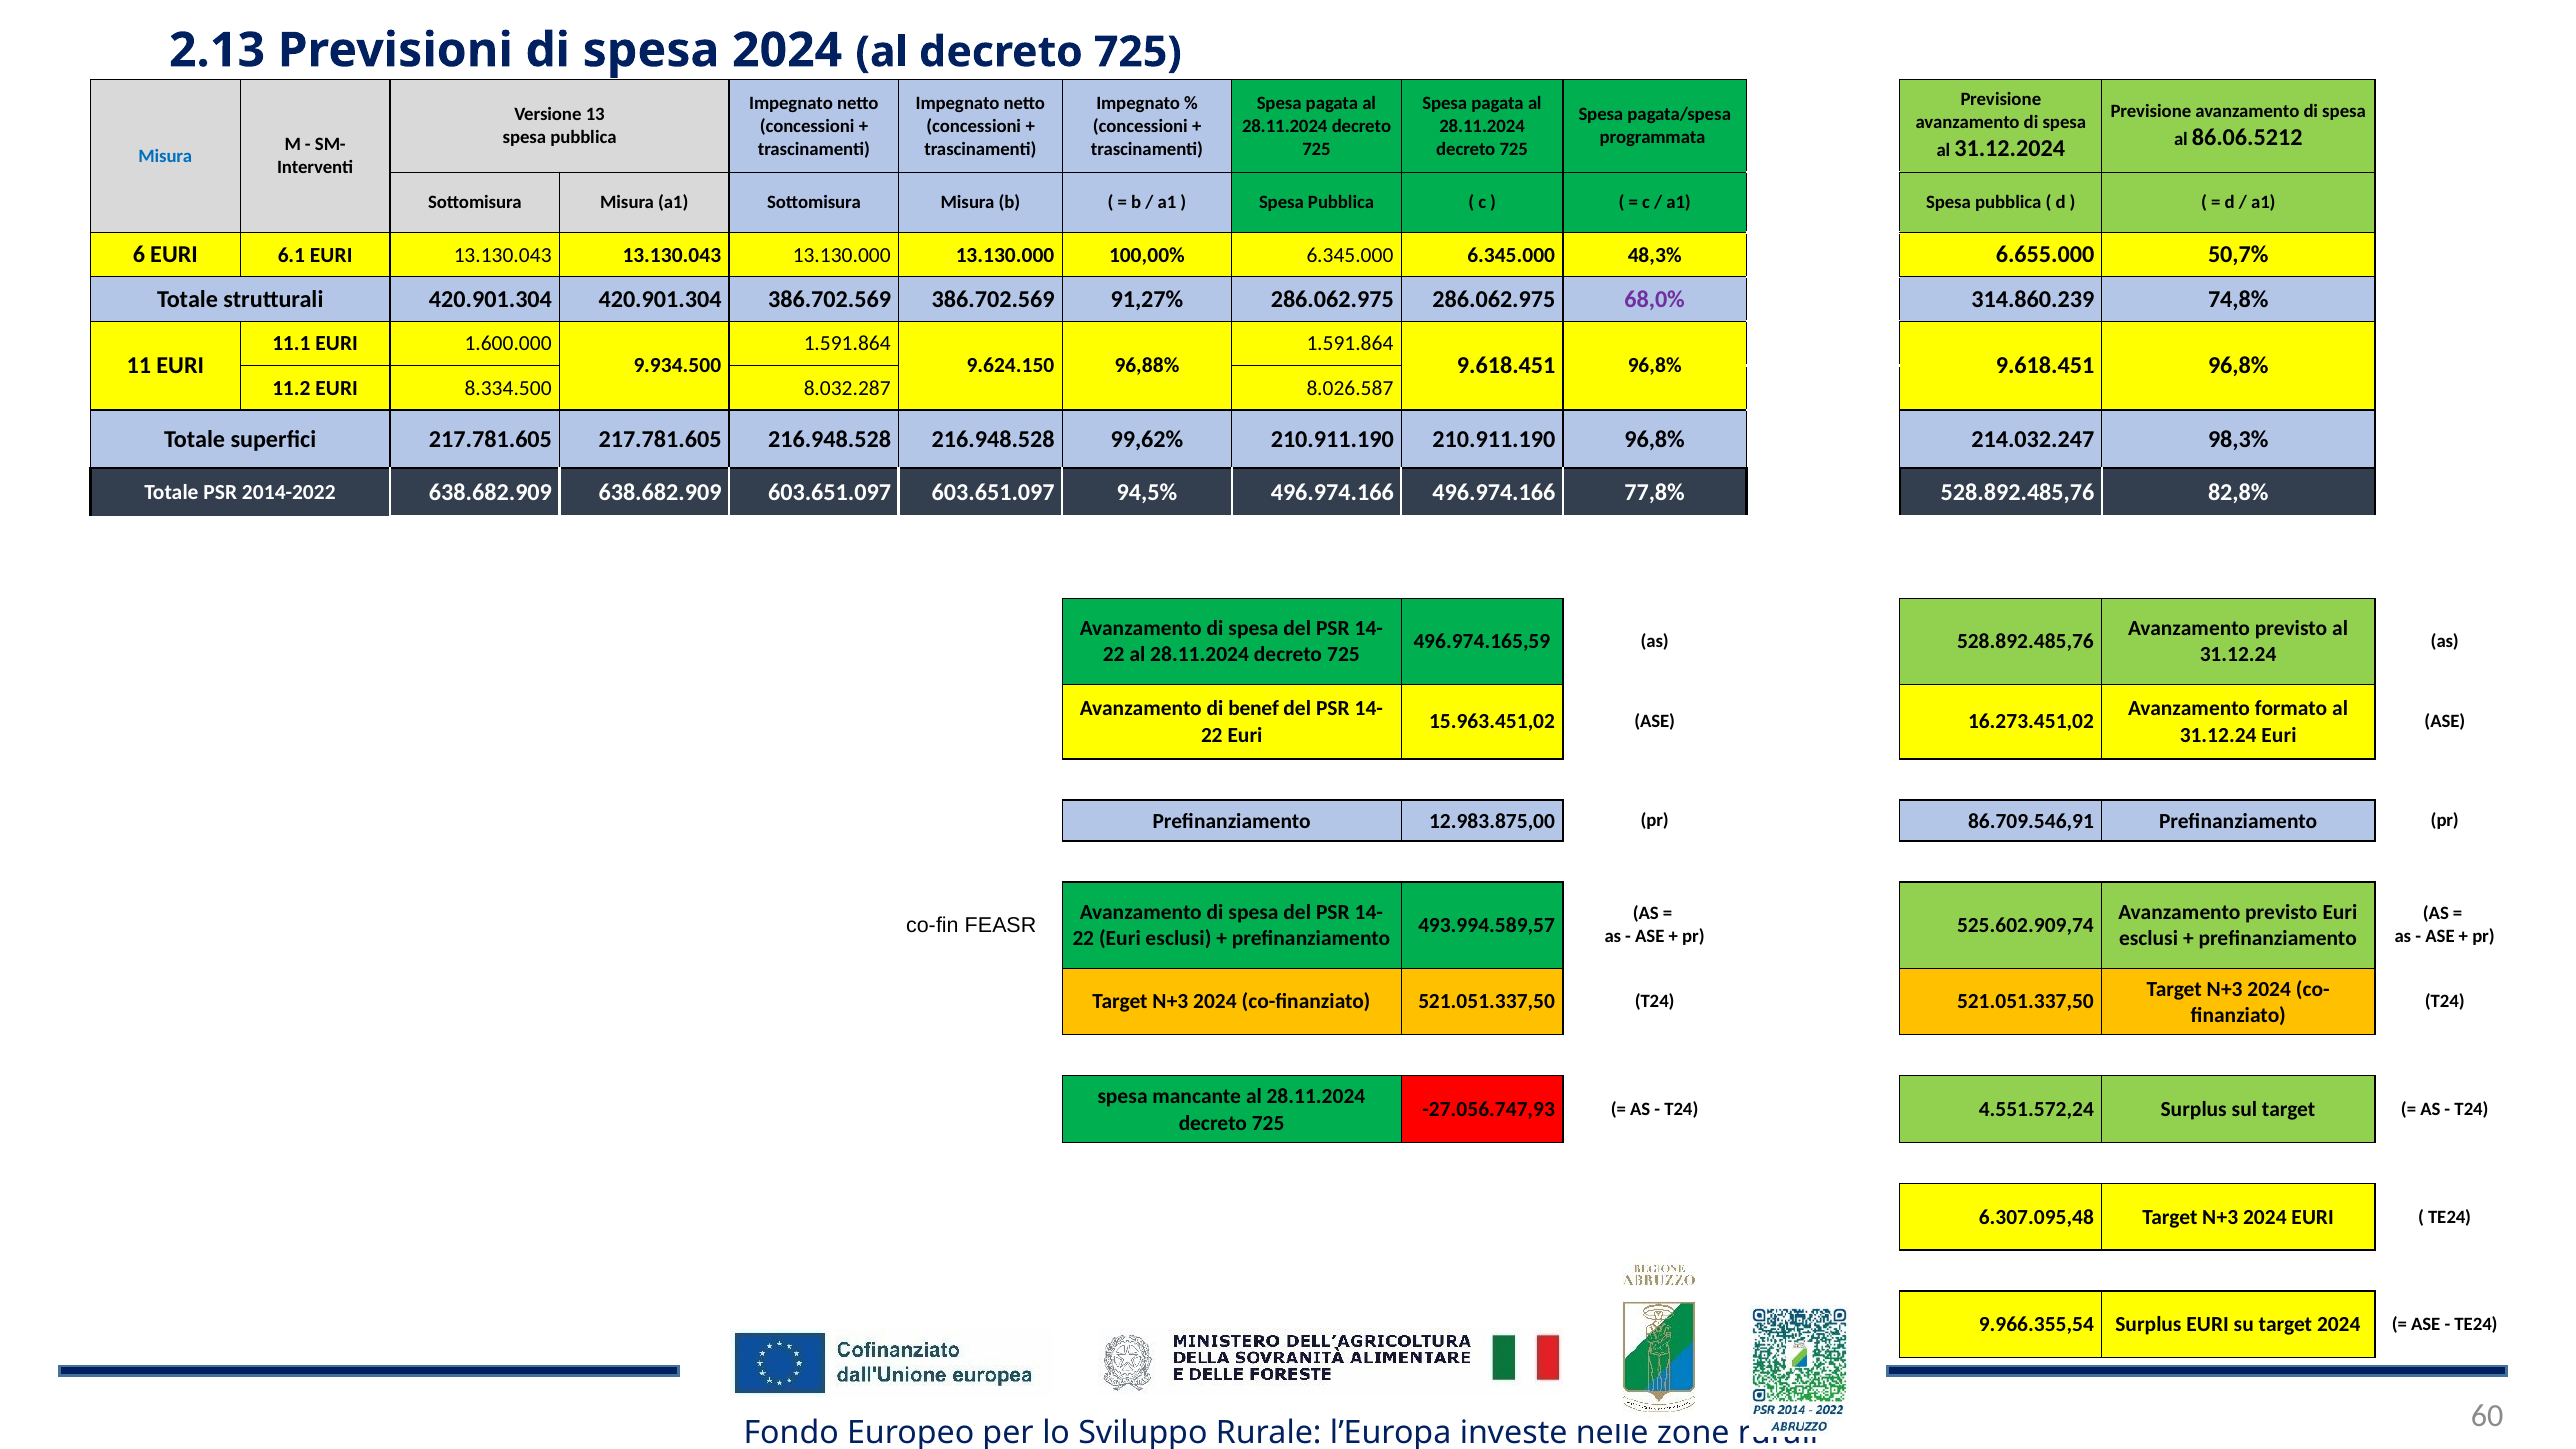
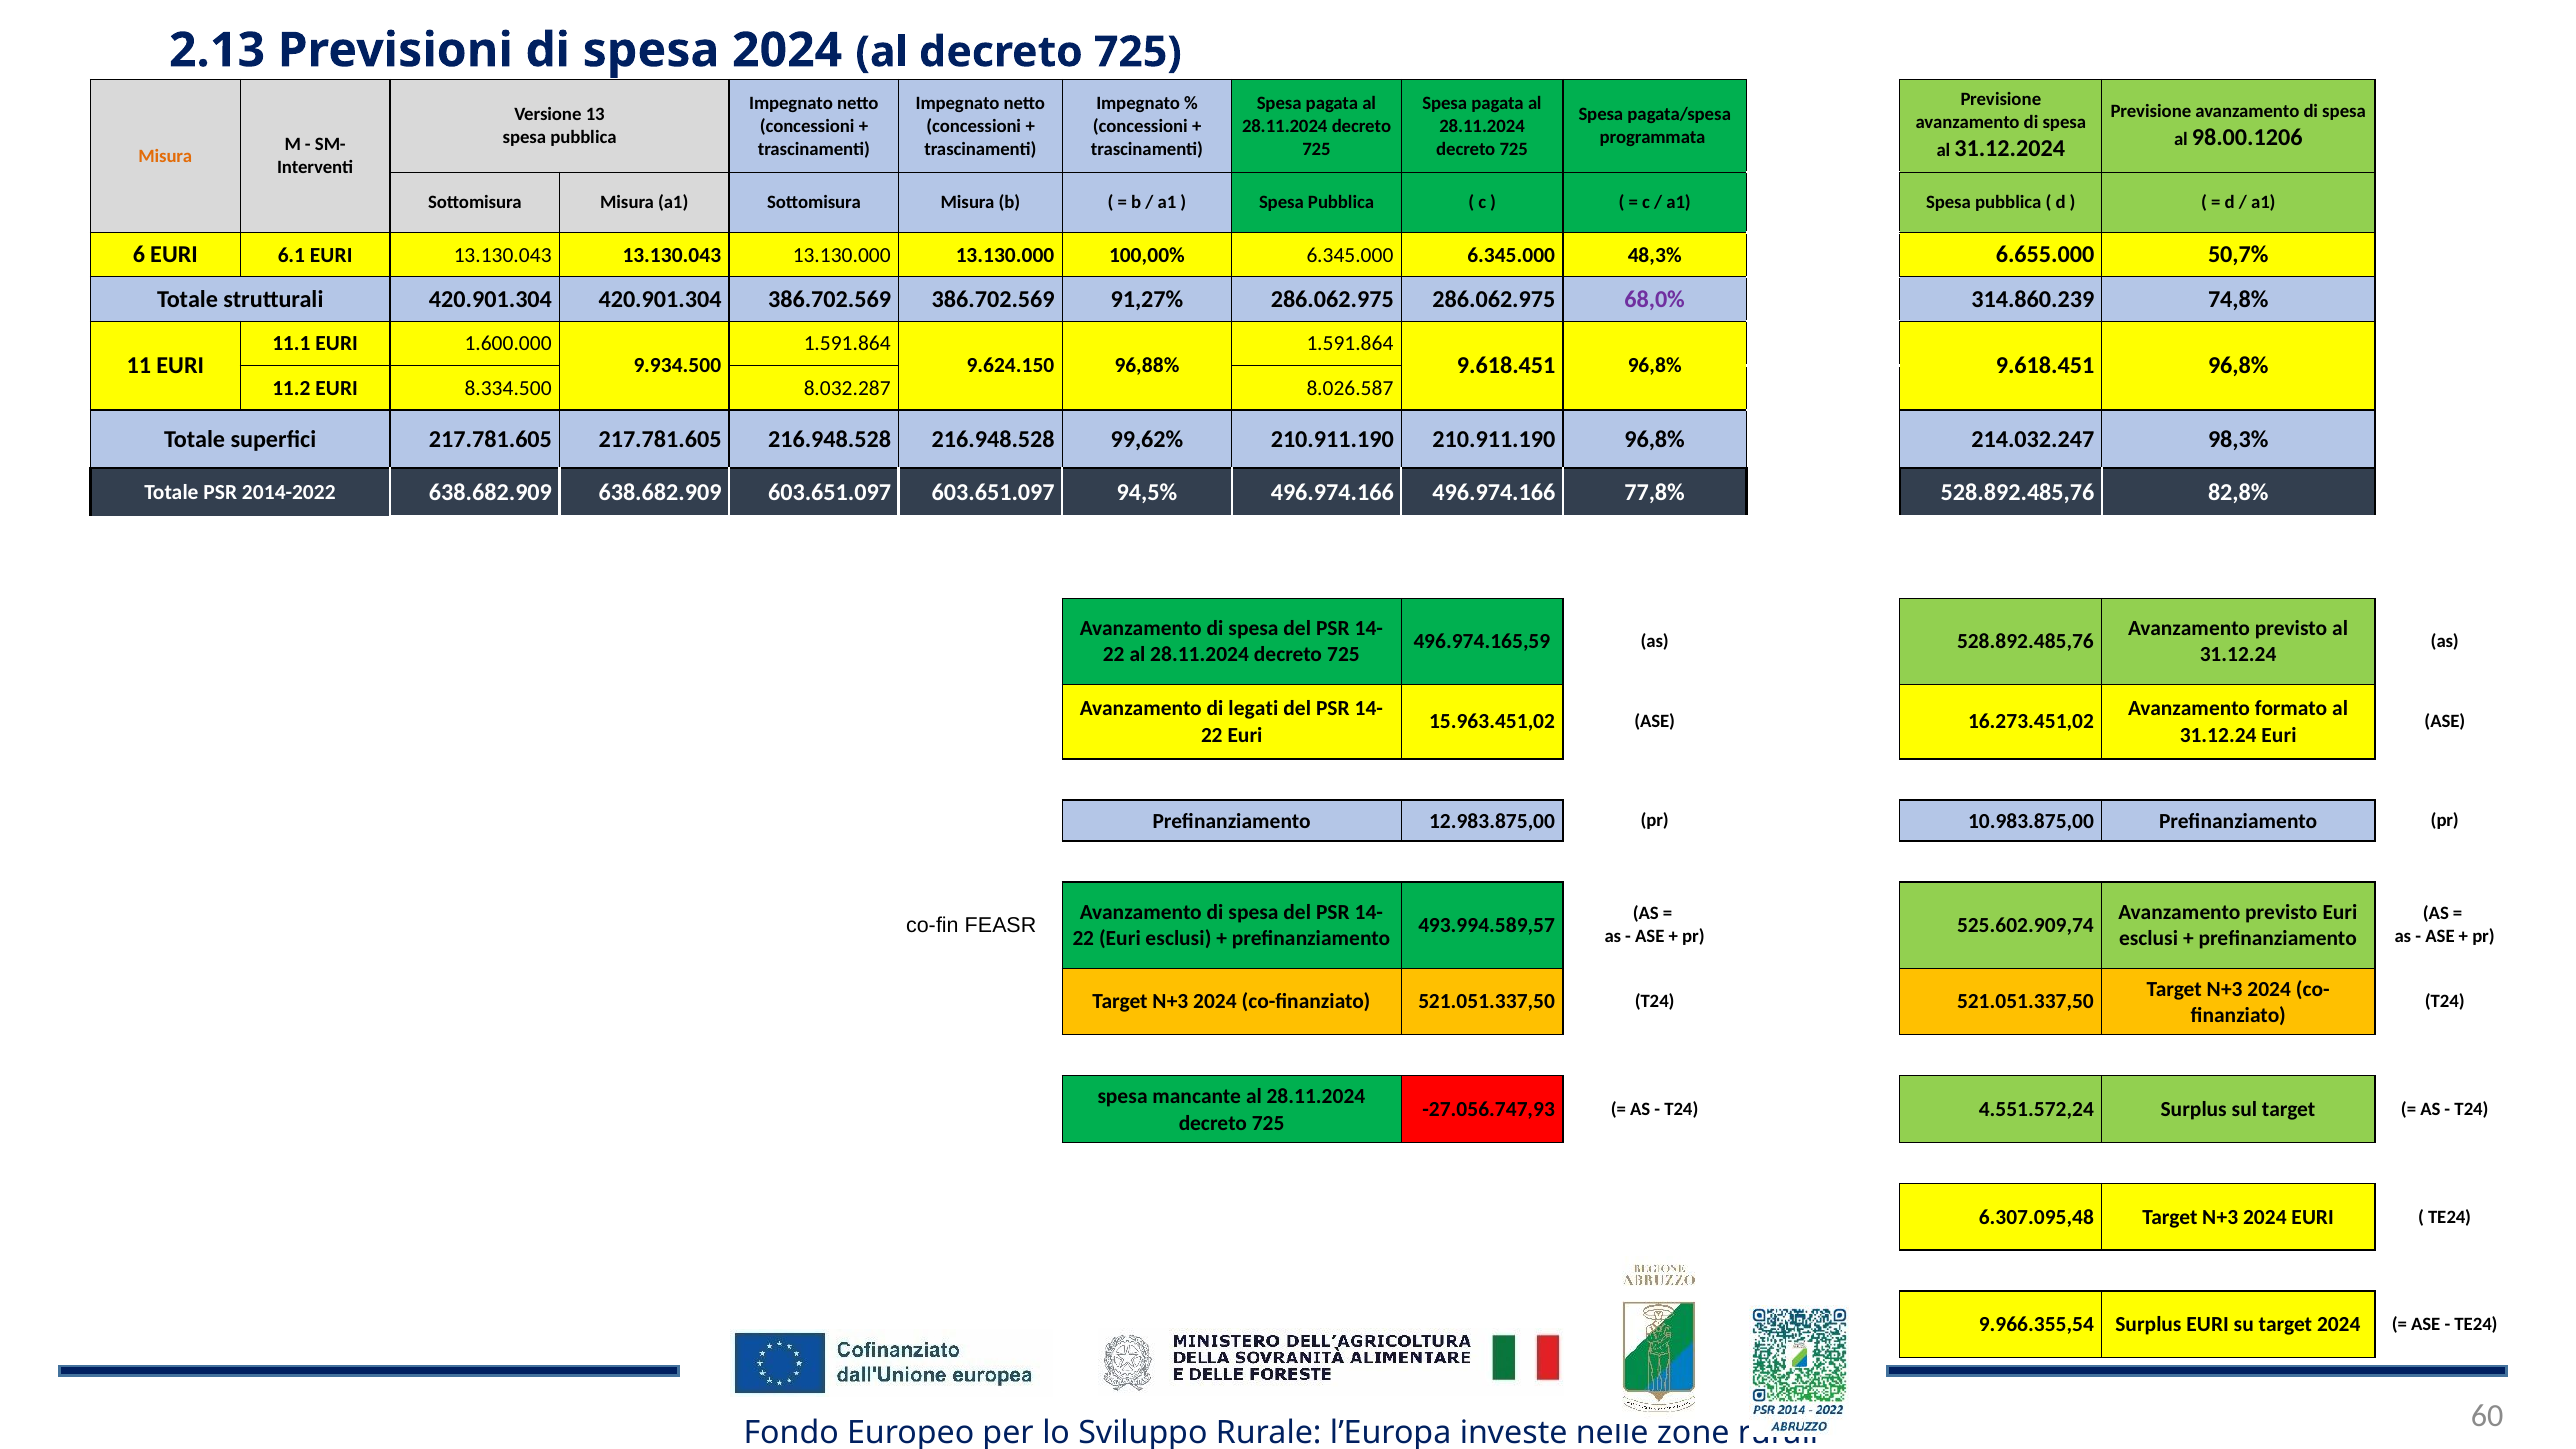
86.06.5212: 86.06.5212 -> 98.00.1206
Misura at (165, 156) colour: blue -> orange
benef: benef -> legati
86.709.546,91: 86.709.546,91 -> 10.983.875,00
